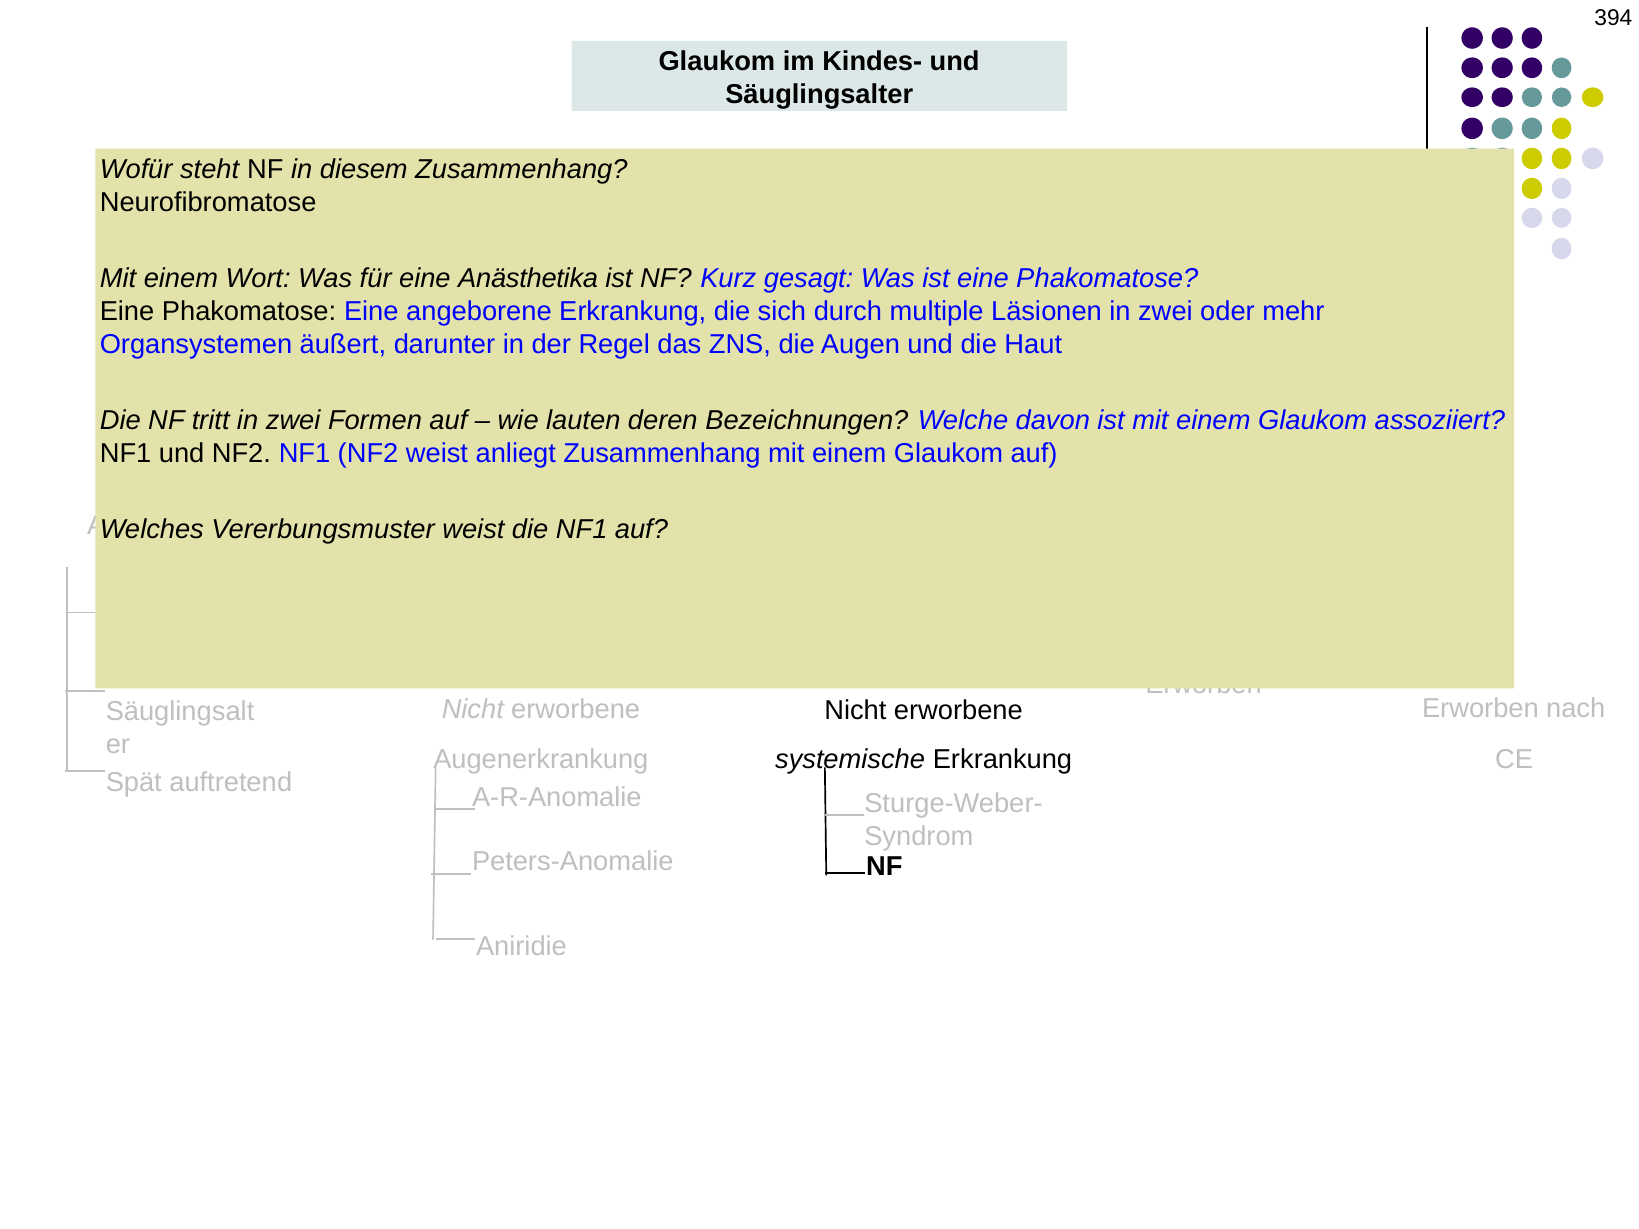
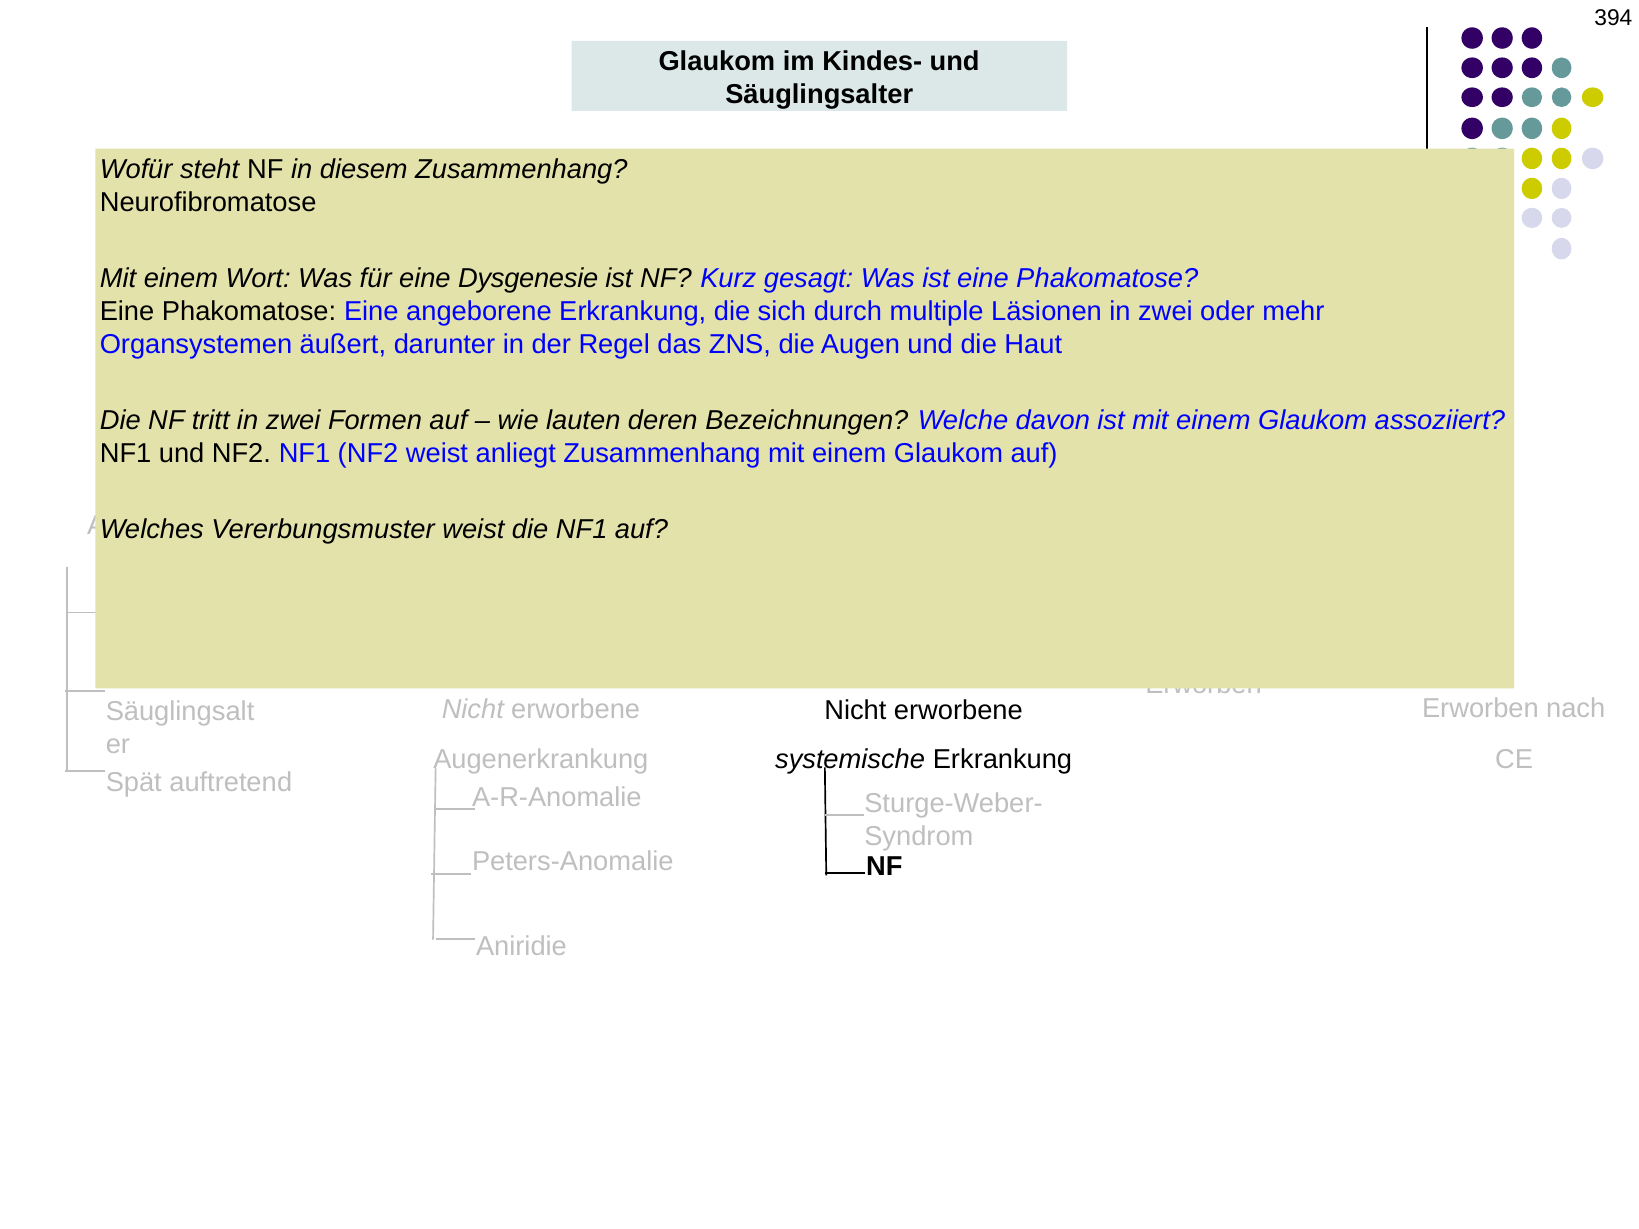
Anästhetika: Anästhetika -> Dysgenesie
